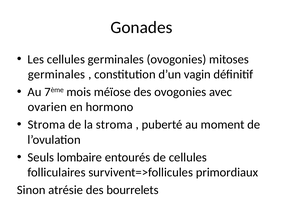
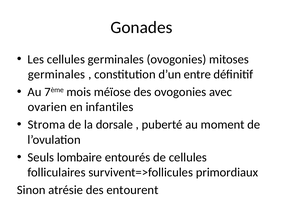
vagin: vagin -> entre
hormono: hormono -> infantiles
la stroma: stroma -> dorsale
bourrelets: bourrelets -> entourent
